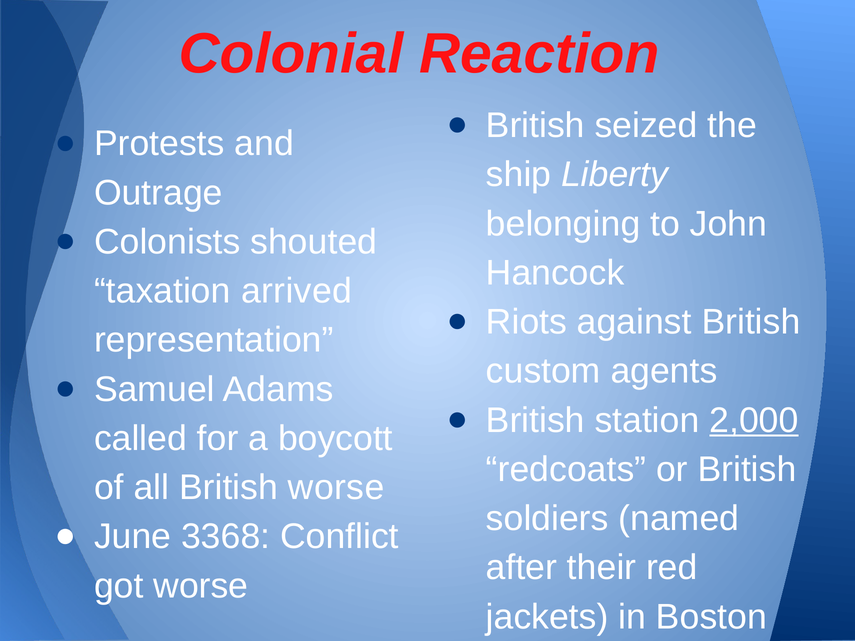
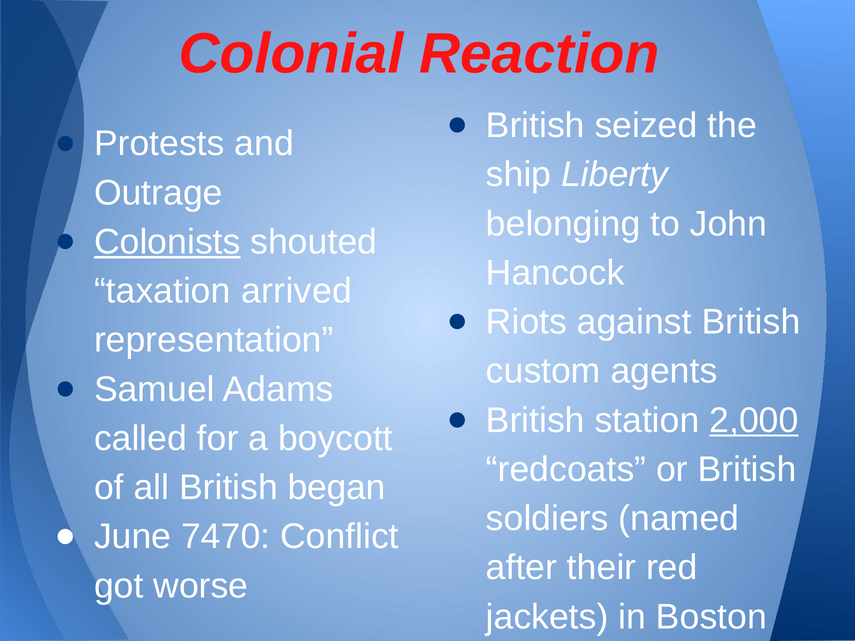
Colonists underline: none -> present
British worse: worse -> began
3368: 3368 -> 7470
